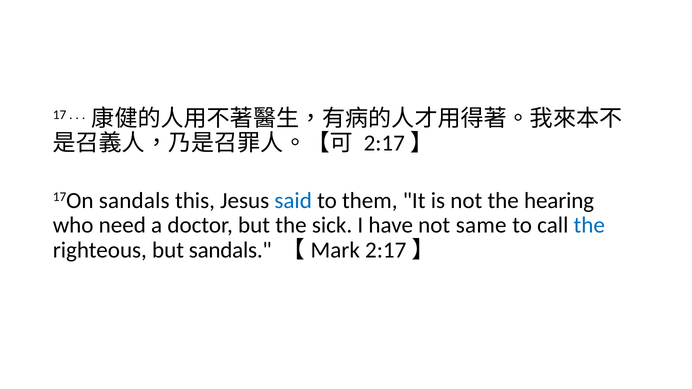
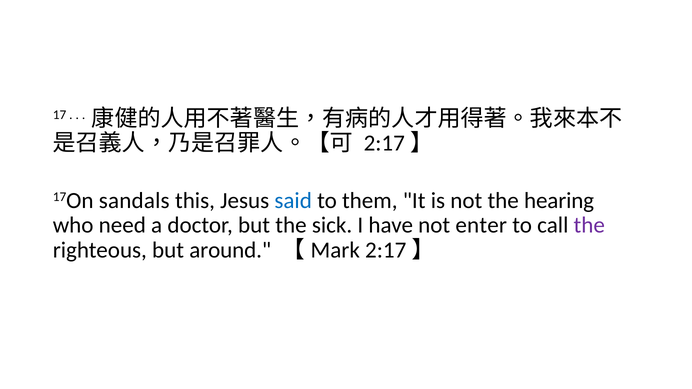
same: same -> enter
the at (589, 225) colour: blue -> purple
but sandals: sandals -> around
